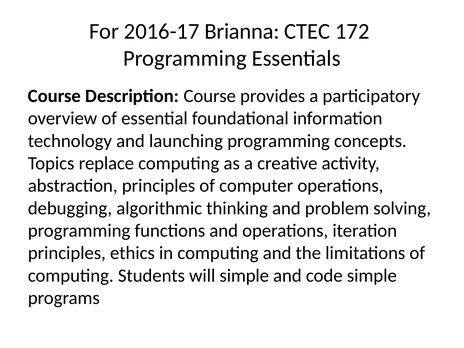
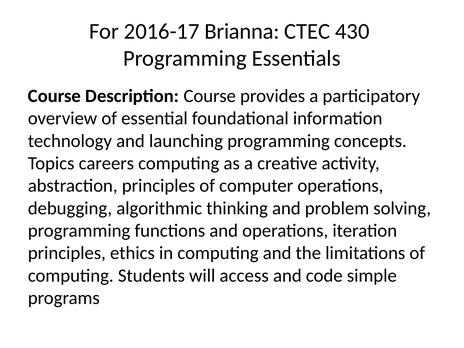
172: 172 -> 430
replace: replace -> careers
will simple: simple -> access
